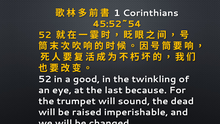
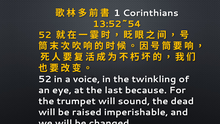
45:52~54: 45:52~54 -> 13:52~54
good: good -> voice
